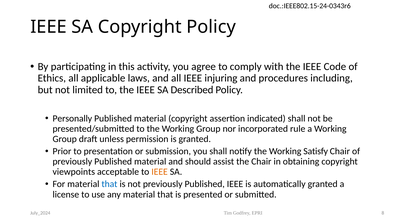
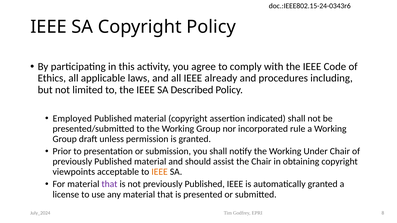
injuring: injuring -> already
Personally: Personally -> Employed
Satisfy: Satisfy -> Under
that at (109, 184) colour: blue -> purple
